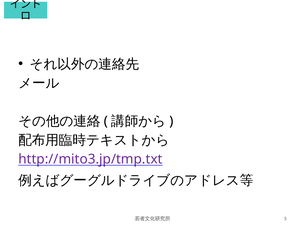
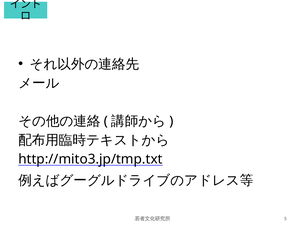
http://mito3.jp/tmp.txt colour: purple -> black
